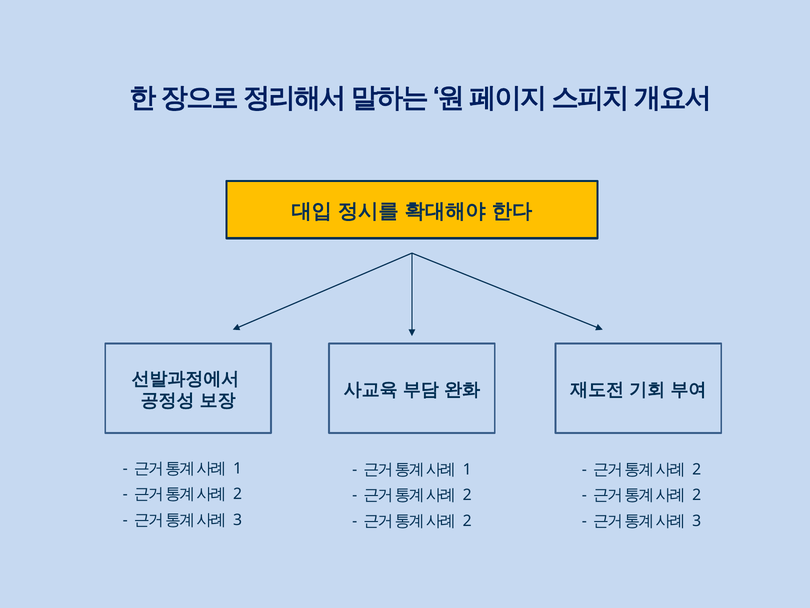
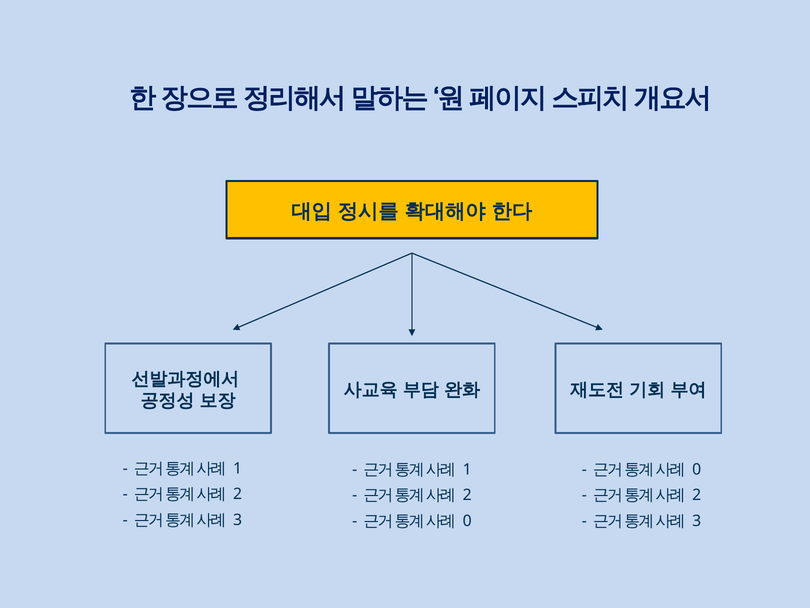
2 at (697, 469): 2 -> 0
2 at (467, 521): 2 -> 0
